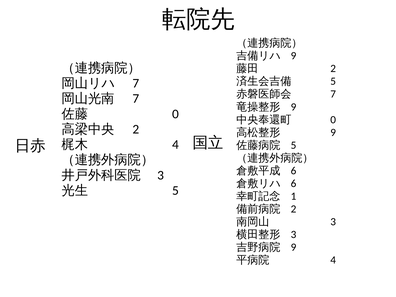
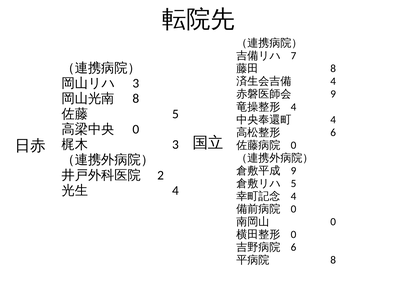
9 at (294, 56): 9 -> 7
2 at (333, 69): 2 -> 8
5 at (333, 81): 5 -> 4
7 at (136, 83): 7 -> 3
7 at (333, 94): 7 -> 9
7 at (136, 99): 7 -> 8
9 at (294, 107): 9 -> 4
0 at (175, 114): 0 -> 5
0 at (333, 120): 0 -> 4
2 at (136, 129): 2 -> 0
9 at (333, 132): 9 -> 6
4 at (175, 145): 4 -> 3
5 at (294, 145): 5 -> 0
6 at (294, 171): 6 -> 9
3 at (161, 175): 3 -> 2
6 at (294, 183): 6 -> 5
5 at (175, 190): 5 -> 4
1 at (294, 196): 1 -> 4
2 at (294, 209): 2 -> 0
3 at (333, 222): 3 -> 0
3 at (294, 235): 3 -> 0
9 at (294, 247): 9 -> 6
4 at (333, 260): 4 -> 8
